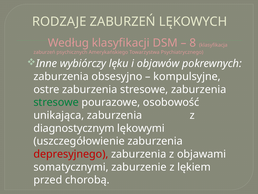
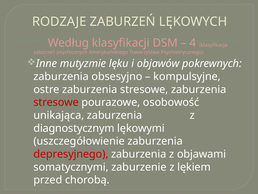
8: 8 -> 4
wybiórczy: wybiórczy -> mutyzmie
stresowe at (56, 102) colour: green -> red
